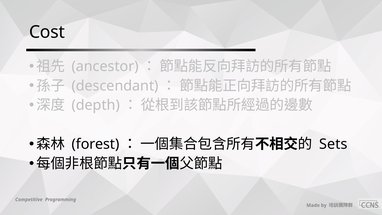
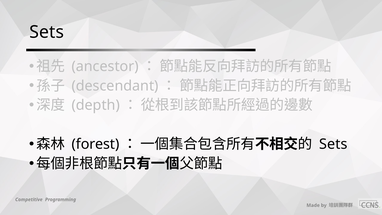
Cost at (47, 32): Cost -> Sets
